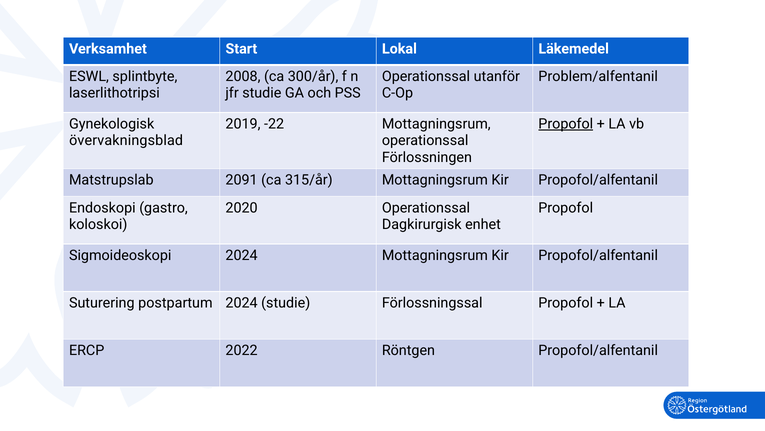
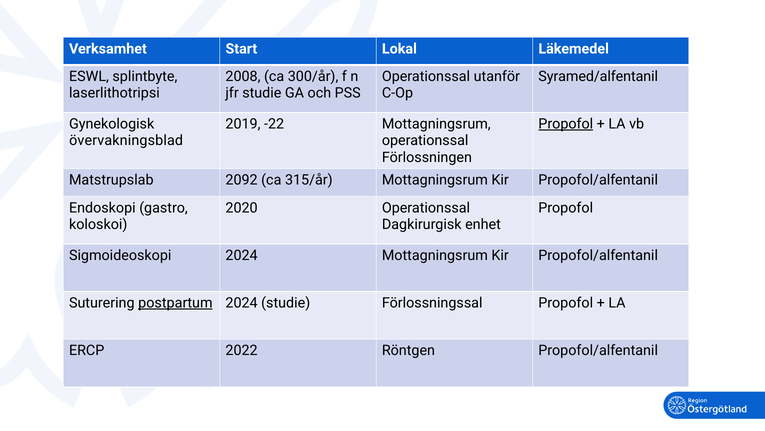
Problem/alfentanil: Problem/alfentanil -> Syramed/alfentanil
2091: 2091 -> 2092
postpartum underline: none -> present
